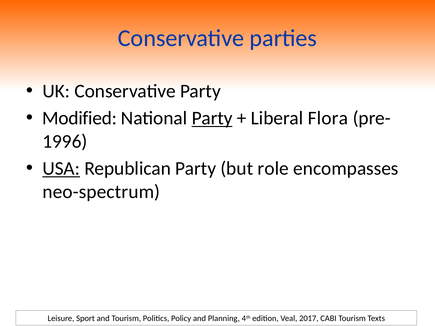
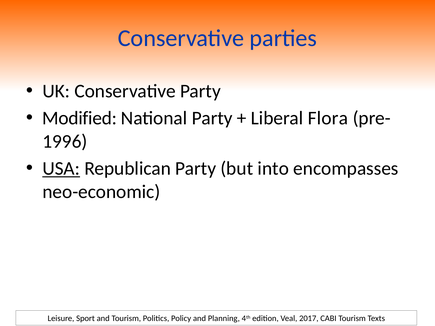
Party at (212, 118) underline: present -> none
role: role -> into
neo-spectrum: neo-spectrum -> neo-economic
